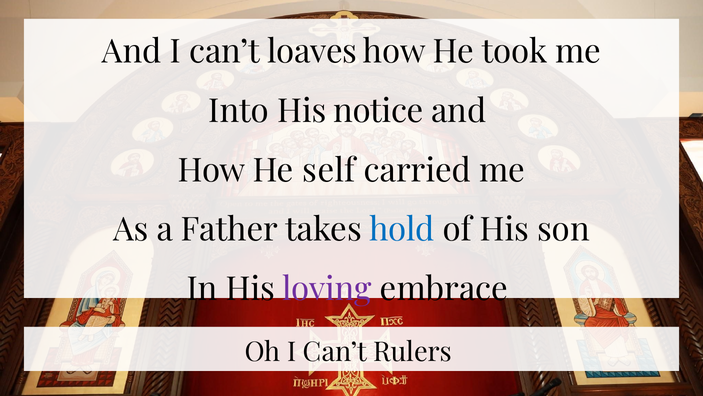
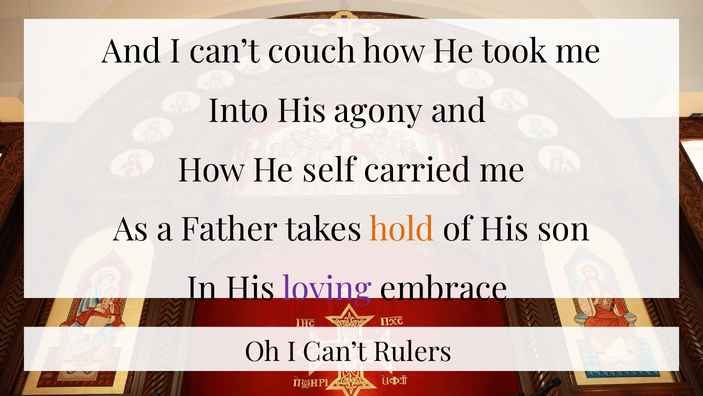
loaves: loaves -> couch
notice: notice -> agony
hold colour: blue -> orange
